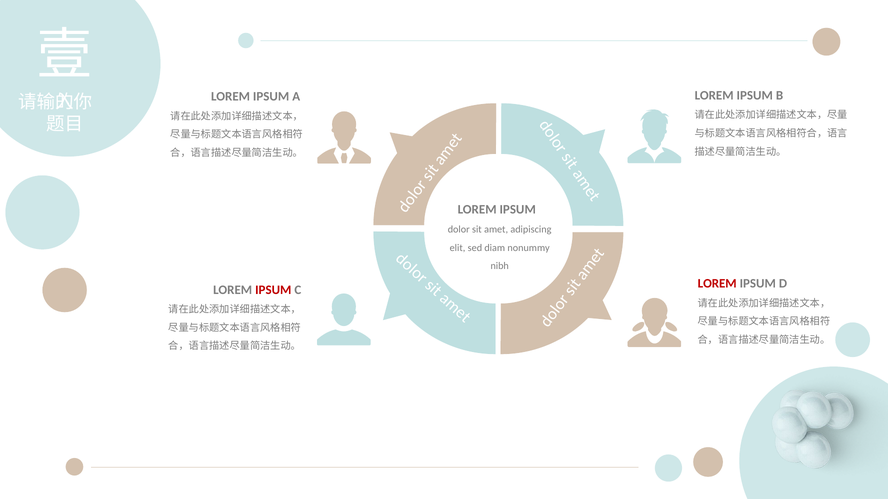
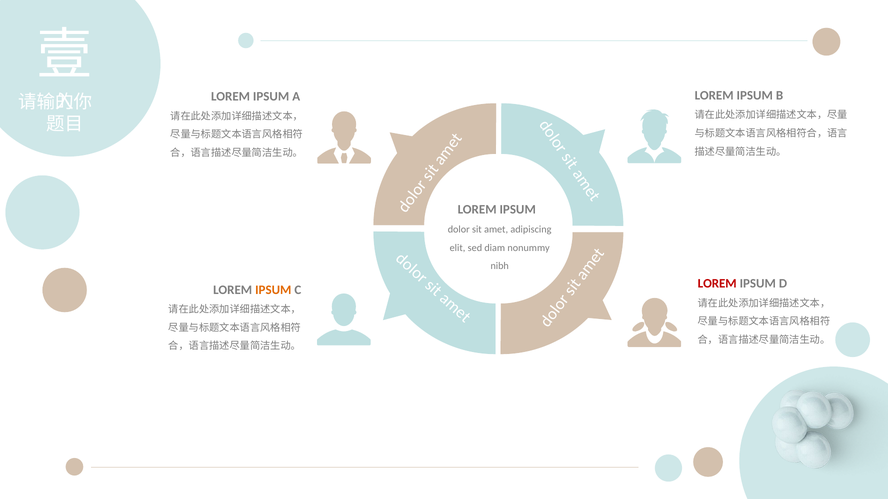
IPSUM at (273, 290) colour: red -> orange
